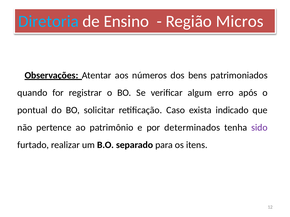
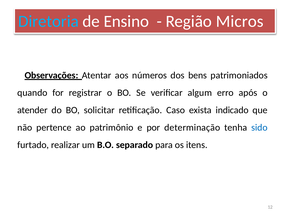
pontual: pontual -> atender
determinados: determinados -> determinação
sido colour: purple -> blue
